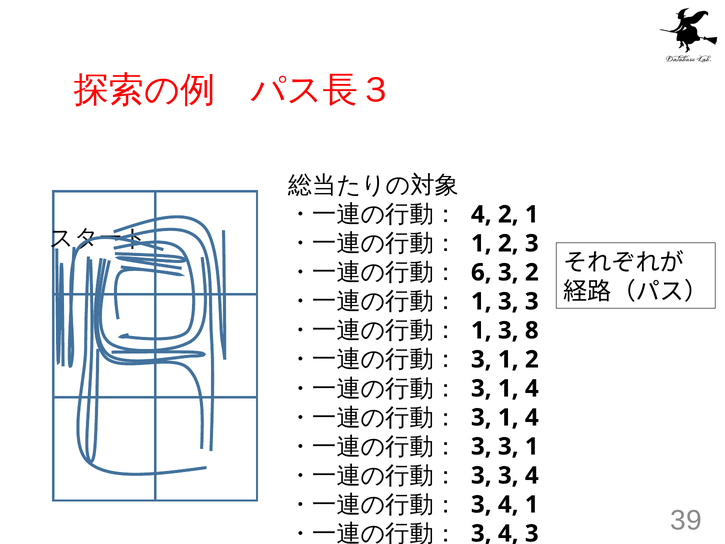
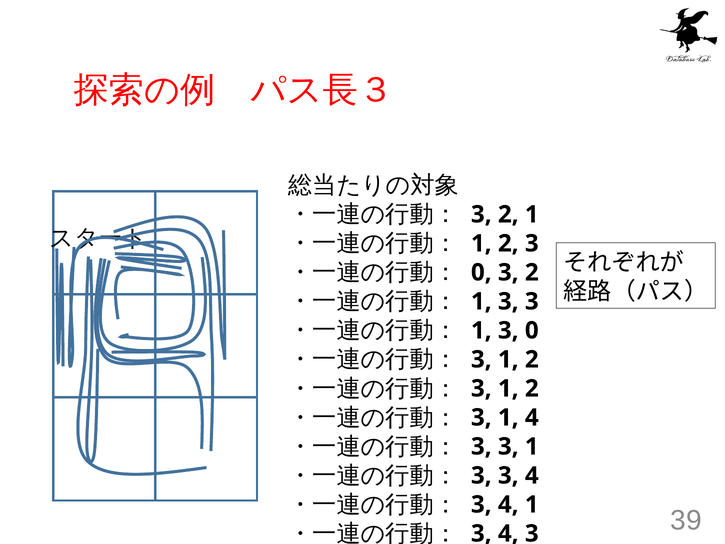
4 at (481, 214): 4 -> 3
6 at (481, 272): 6 -> 0
3 8: 8 -> 0
4 at (532, 388): 4 -> 2
